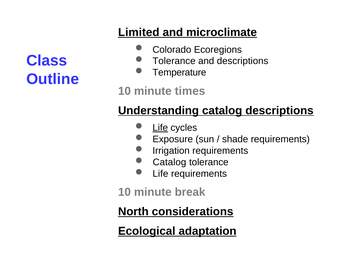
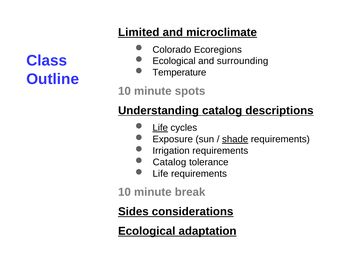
Tolerance at (174, 61): Tolerance -> Ecological
and descriptions: descriptions -> surrounding
times: times -> spots
shade underline: none -> present
North: North -> Sides
